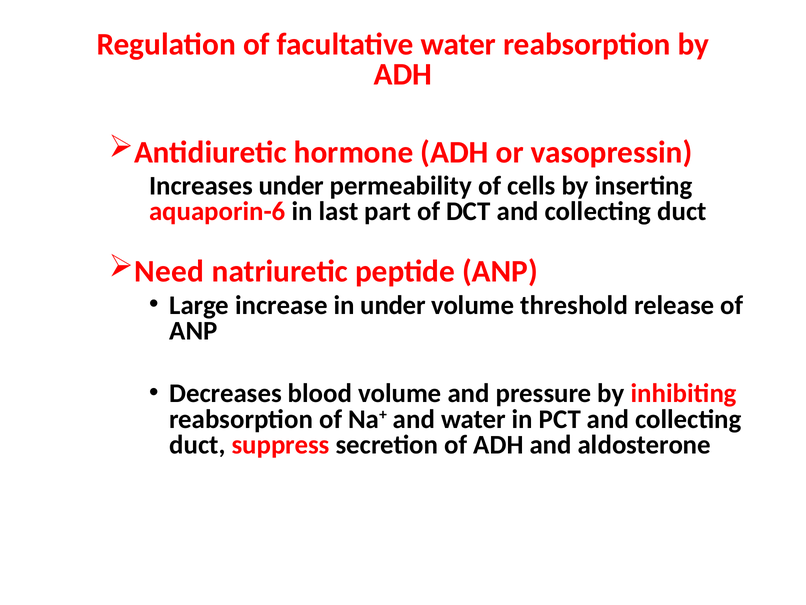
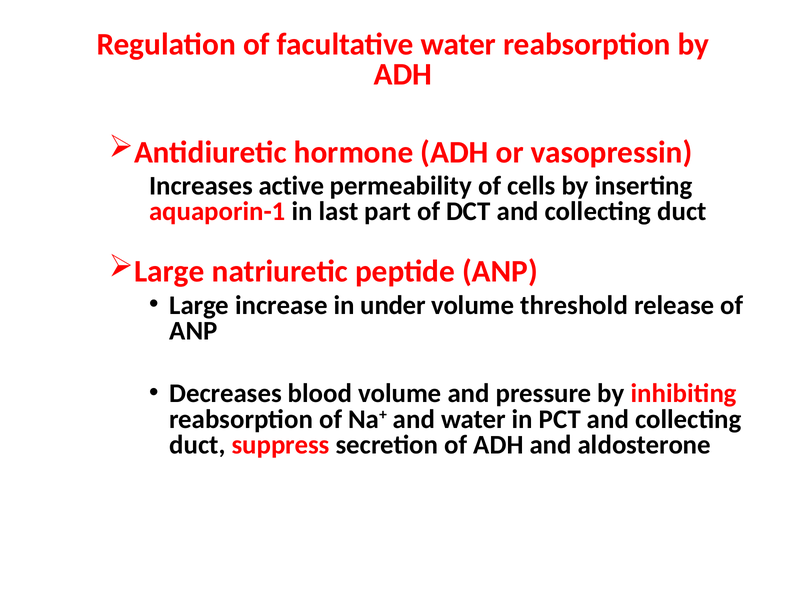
Increases under: under -> active
aquaporin-6: aquaporin-6 -> aquaporin-1
Need at (169, 271): Need -> Large
